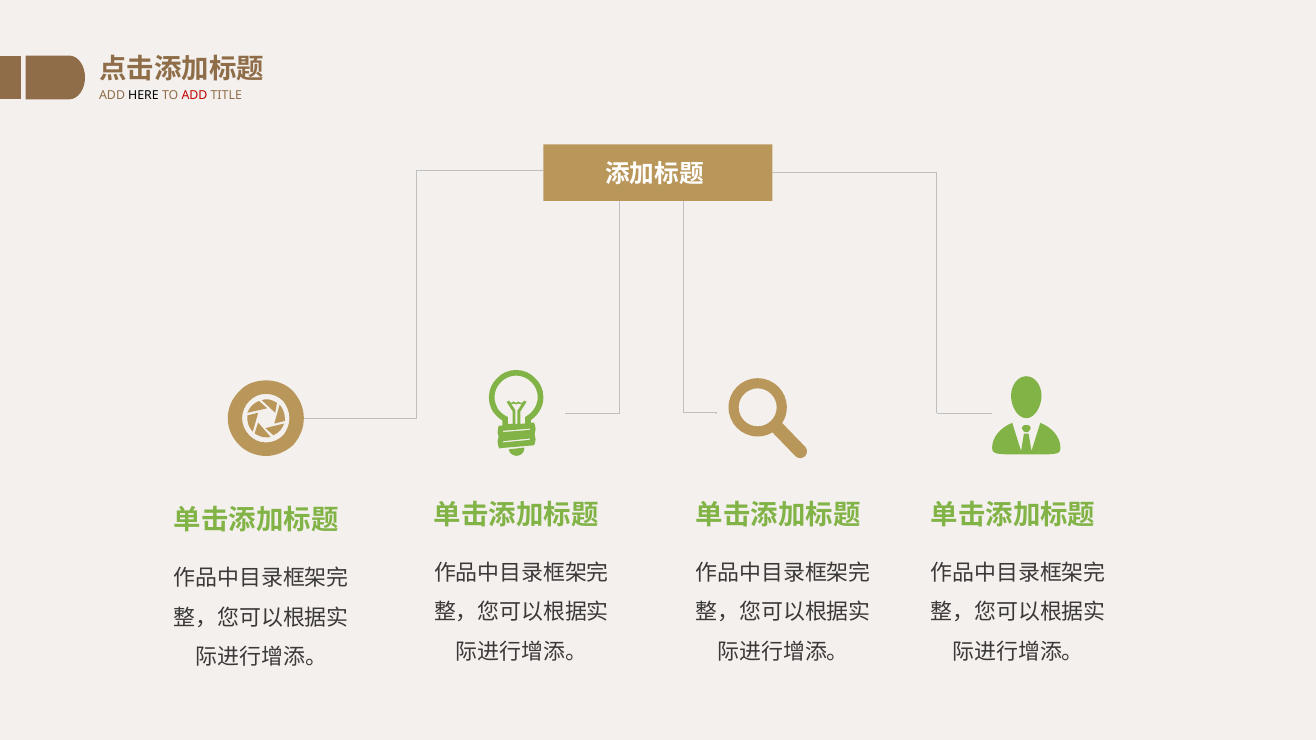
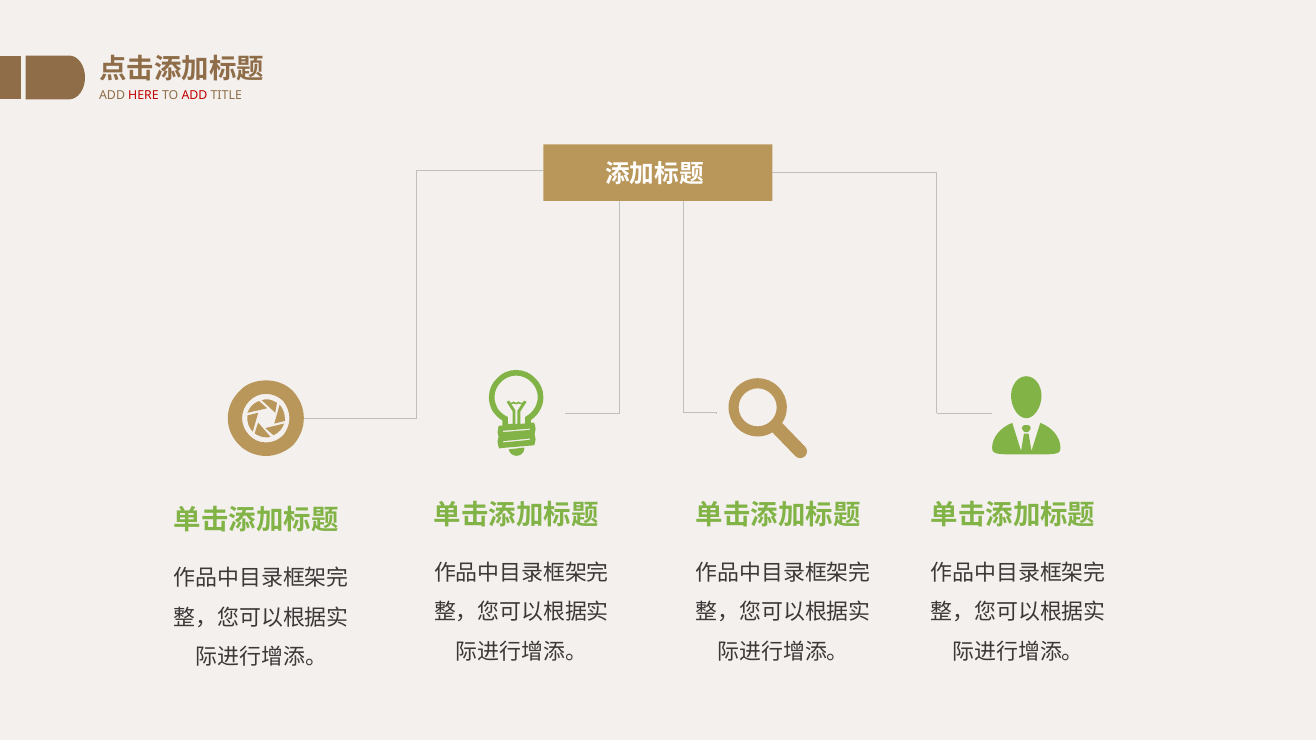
HERE colour: black -> red
